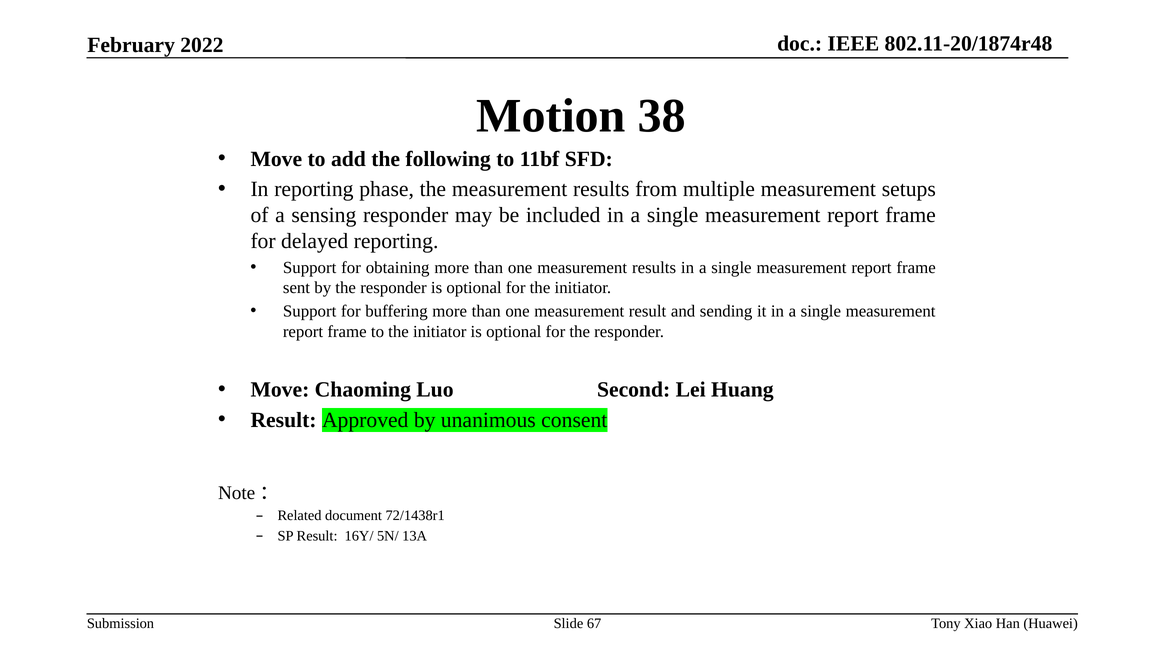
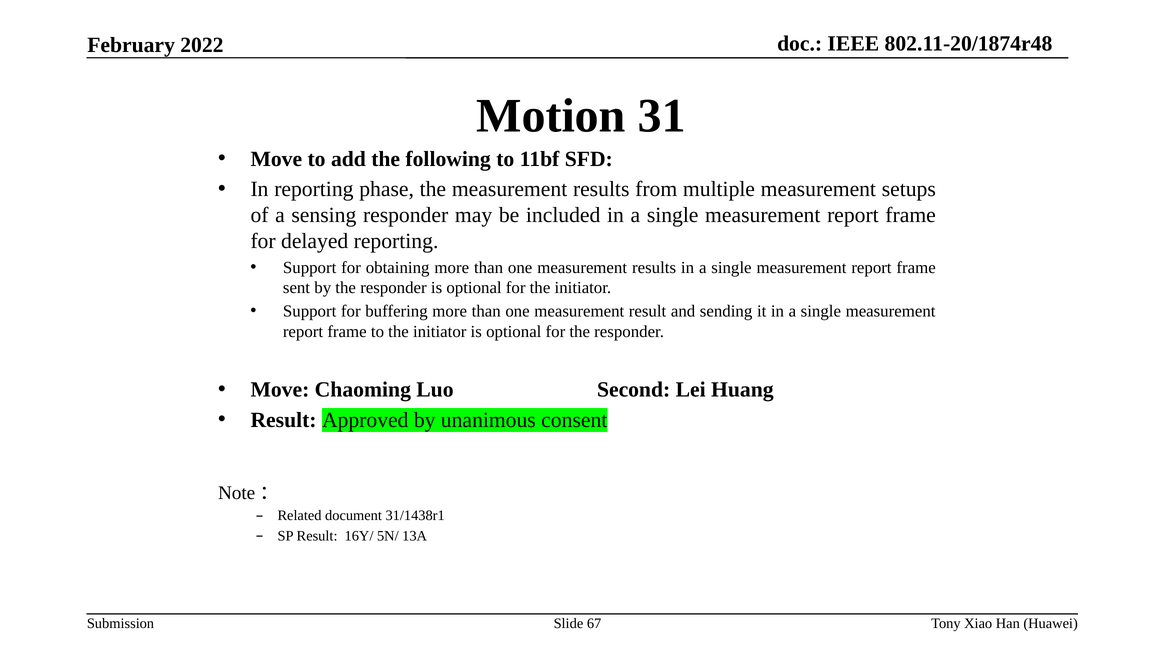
38: 38 -> 31
72/1438r1: 72/1438r1 -> 31/1438r1
